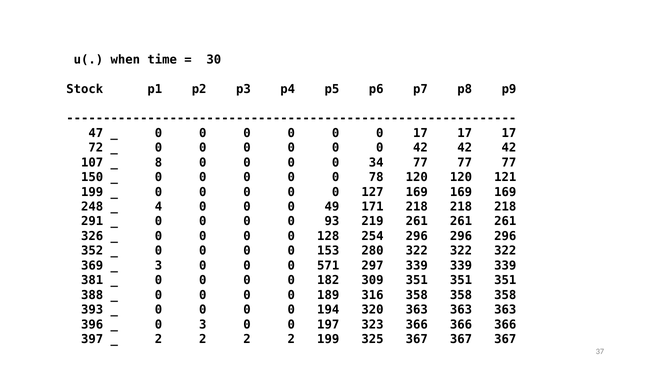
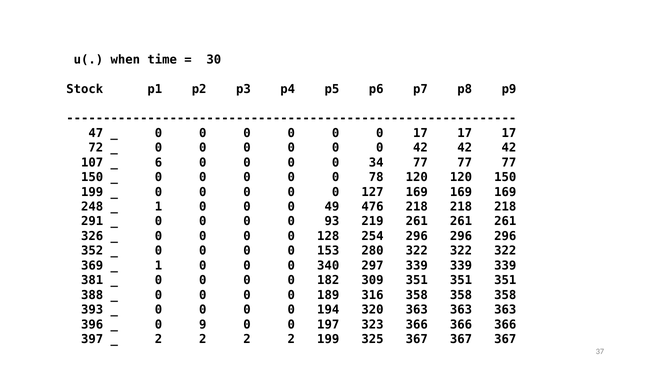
8: 8 -> 6
120 121: 121 -> 150
4 at (159, 207): 4 -> 1
171: 171 -> 476
3 at (159, 266): 3 -> 1
571: 571 -> 340
0 3: 3 -> 9
